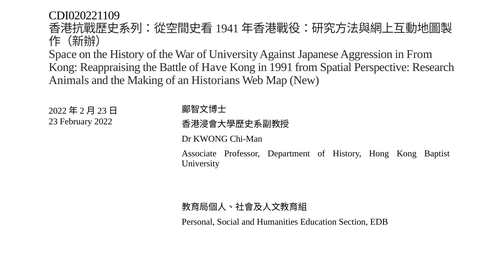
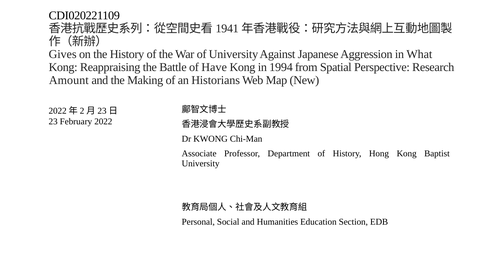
Space: Space -> Gives
in From: From -> What
1991: 1991 -> 1994
Animals: Animals -> Amount
